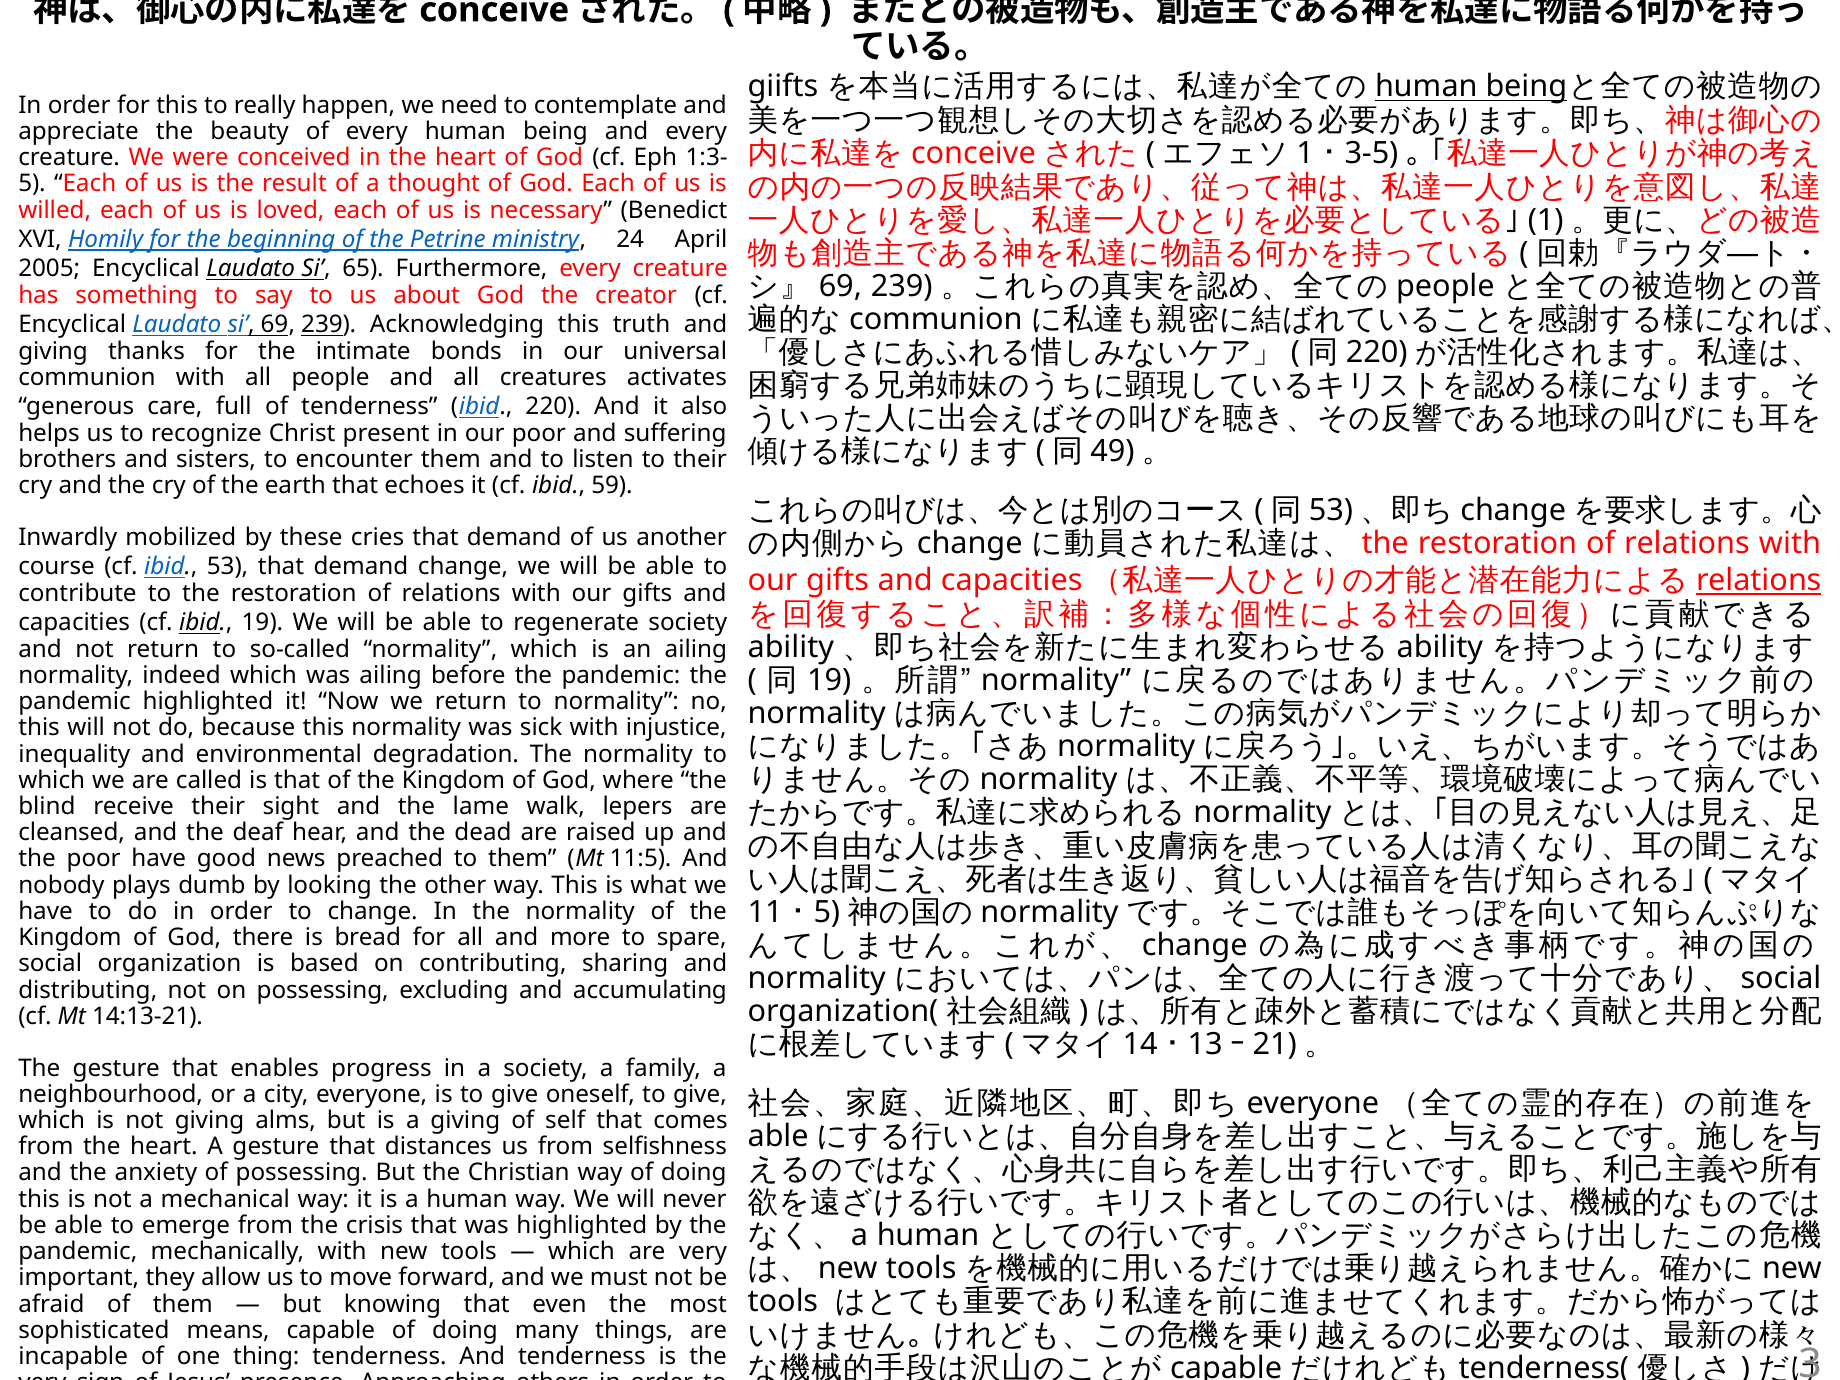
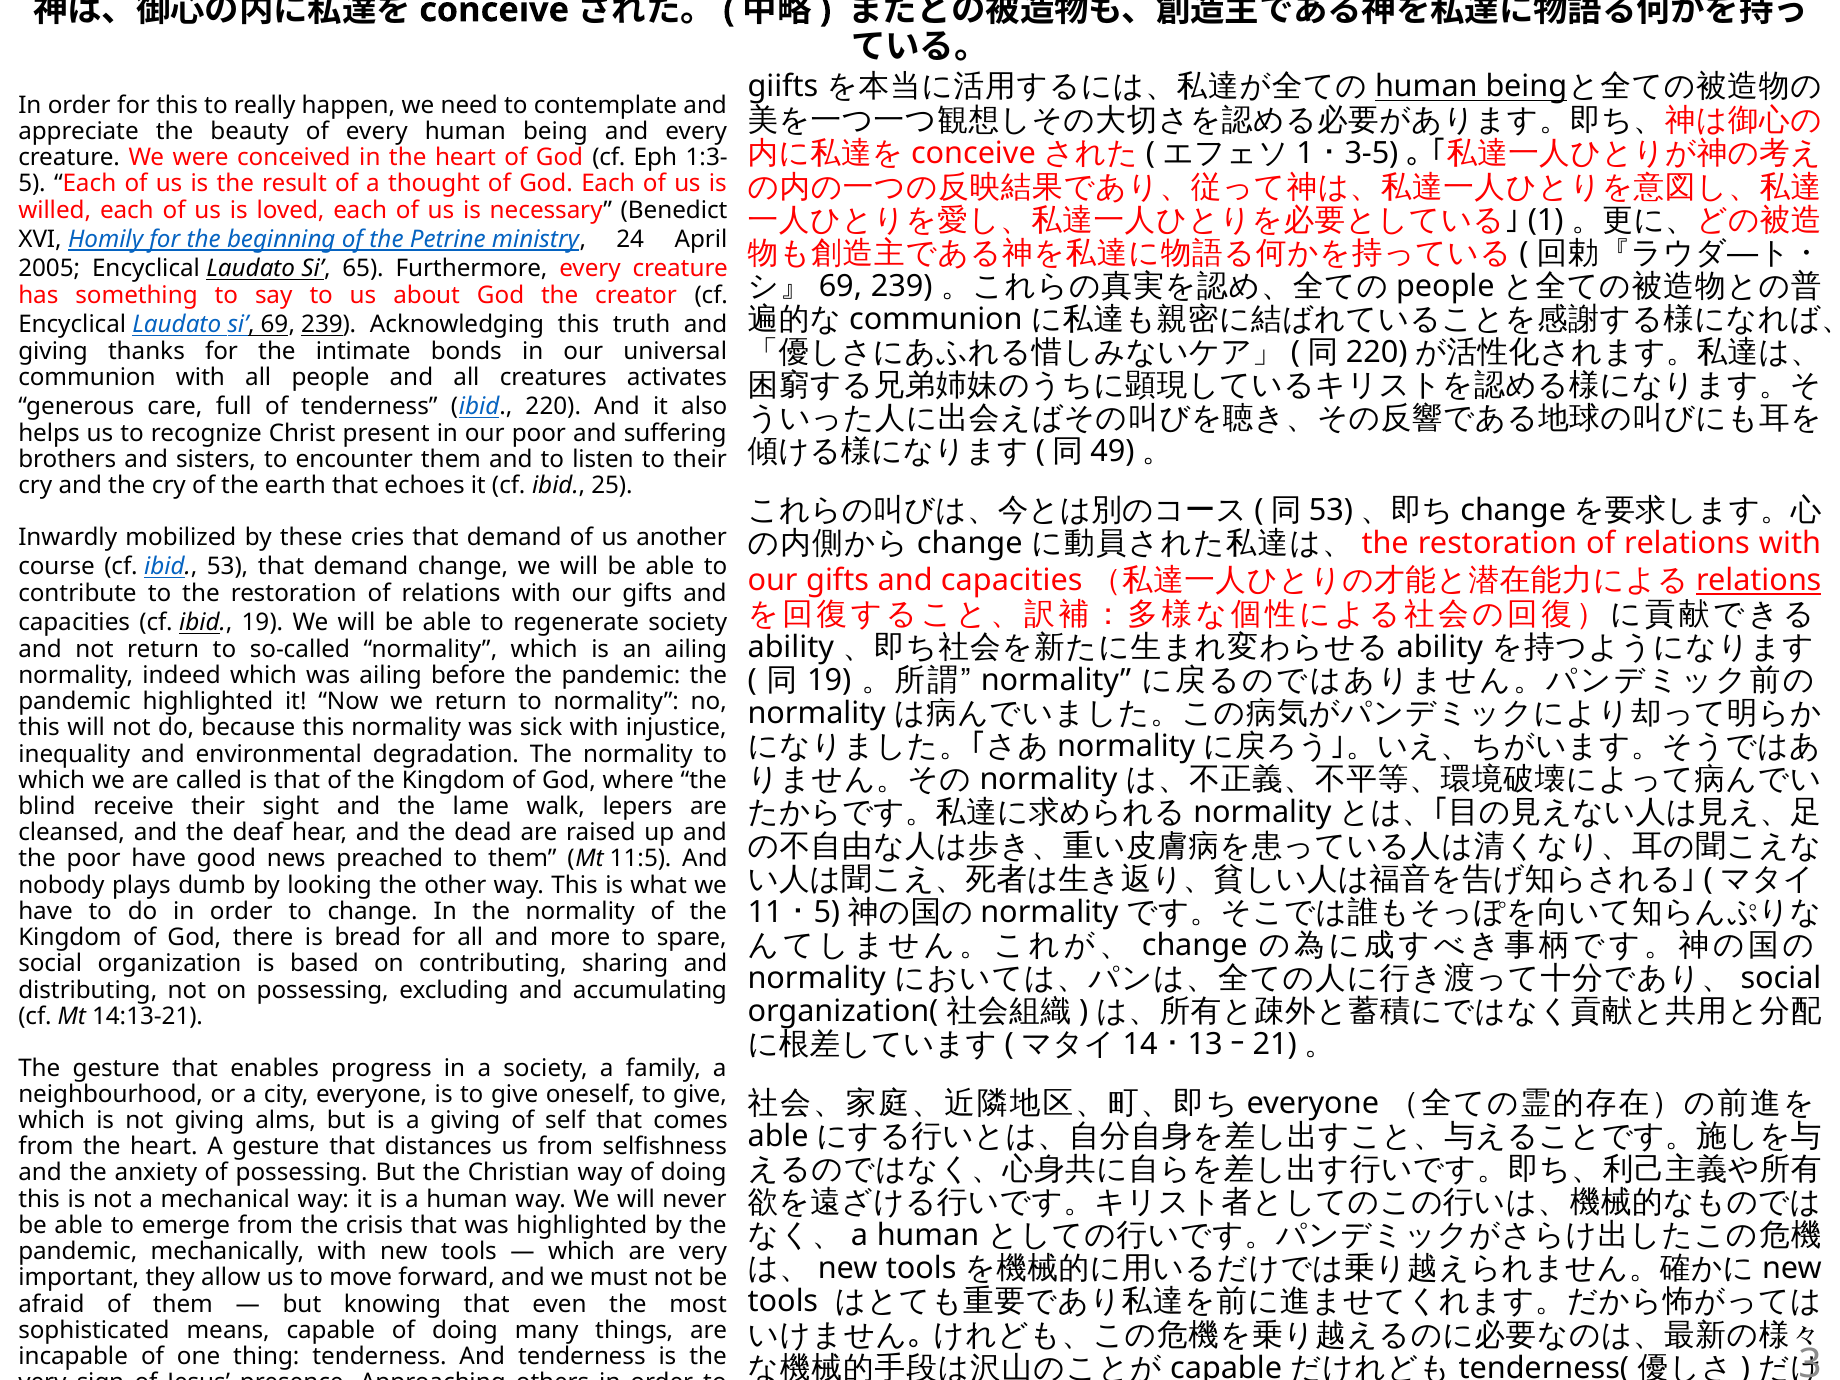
59: 59 -> 25
